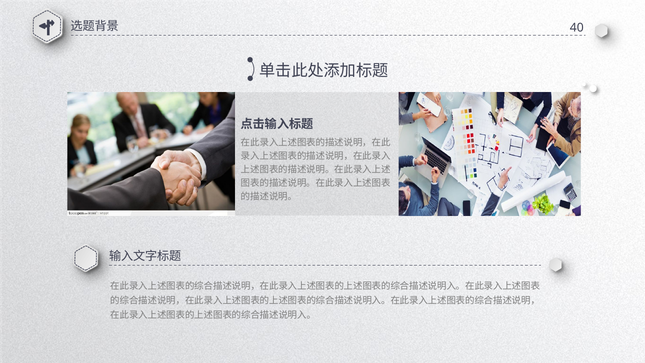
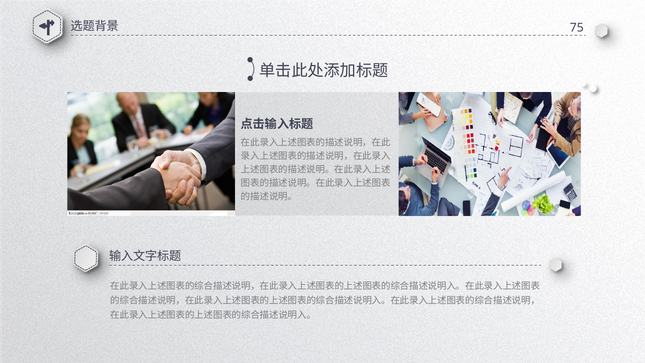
40: 40 -> 75
